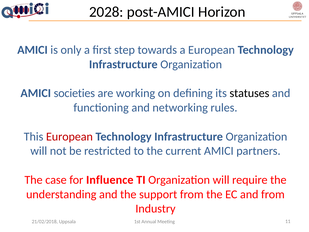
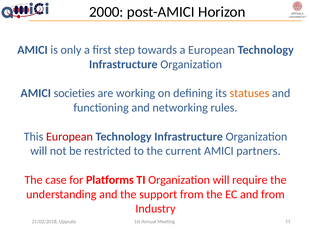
2028: 2028 -> 2000
statuses colour: black -> orange
Influence: Influence -> Platforms
